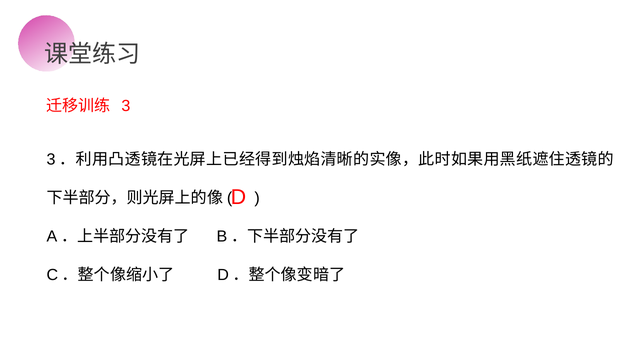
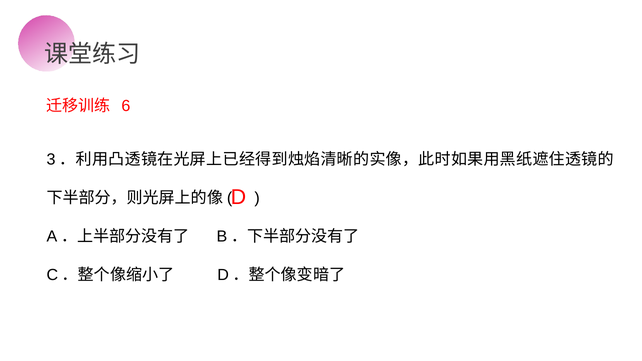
3 at (126, 106): 3 -> 6
